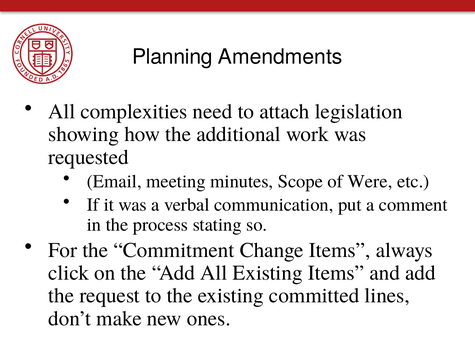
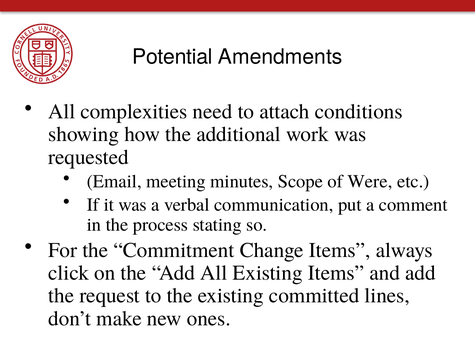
Planning: Planning -> Potential
legislation: legislation -> conditions
